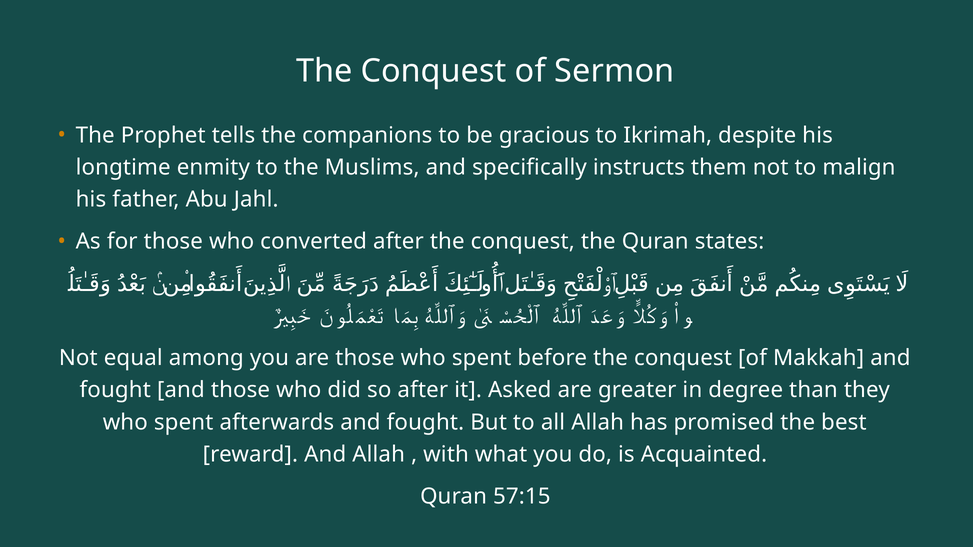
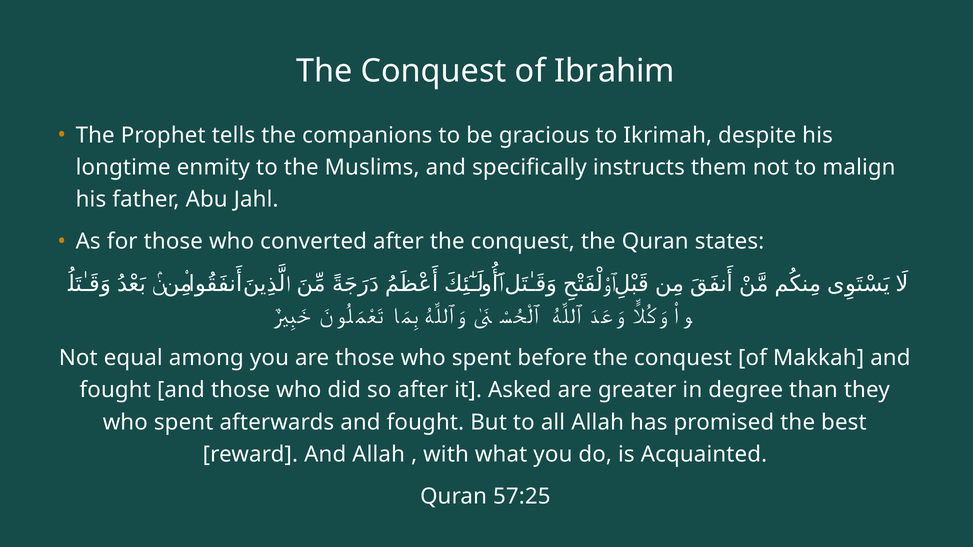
Sermon: Sermon -> Ibrahim
57:15: 57:15 -> 57:25
